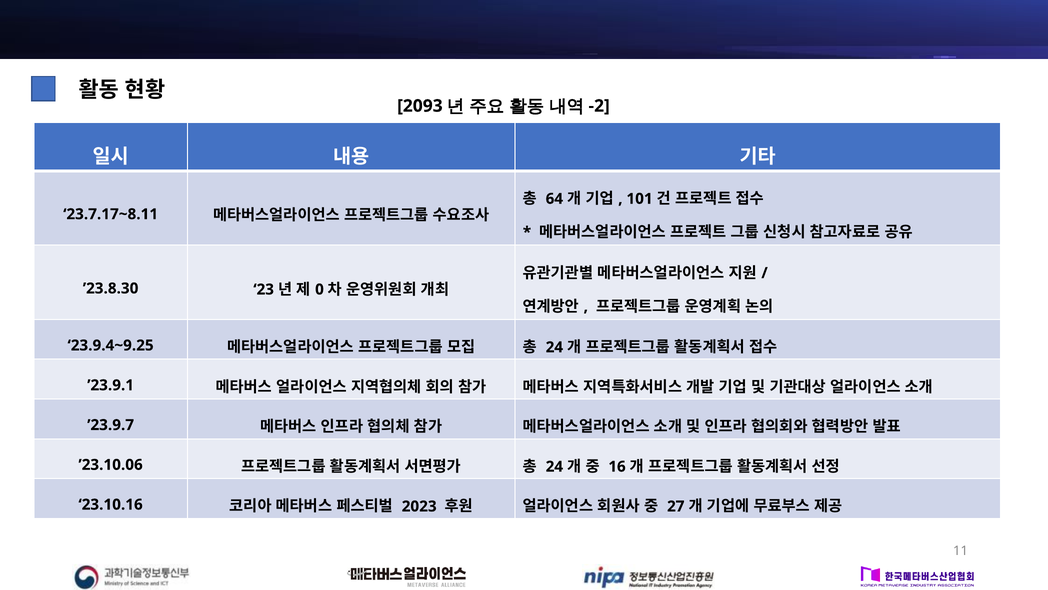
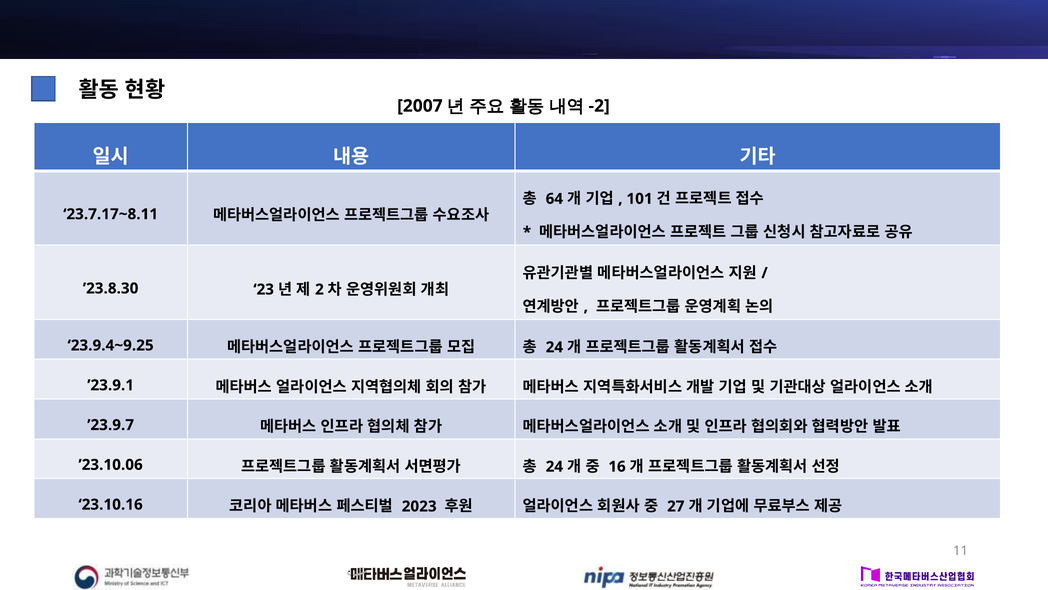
2093: 2093 -> 2007
0: 0 -> 2
